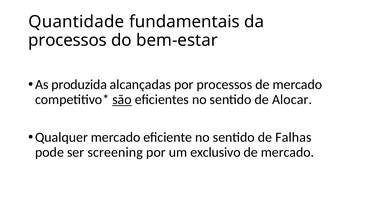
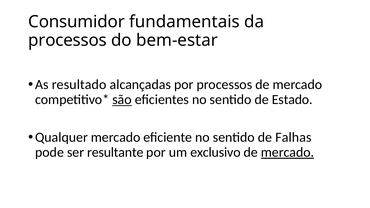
Quantidade: Quantidade -> Consumidor
produzida: produzida -> resultado
Alocar: Alocar -> Estado
screening: screening -> resultante
mercado at (287, 152) underline: none -> present
